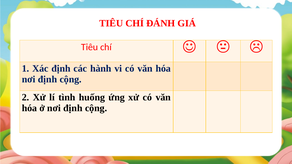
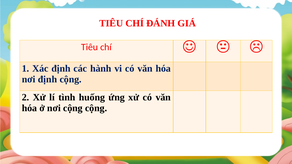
ở nơi định: định -> cộng
